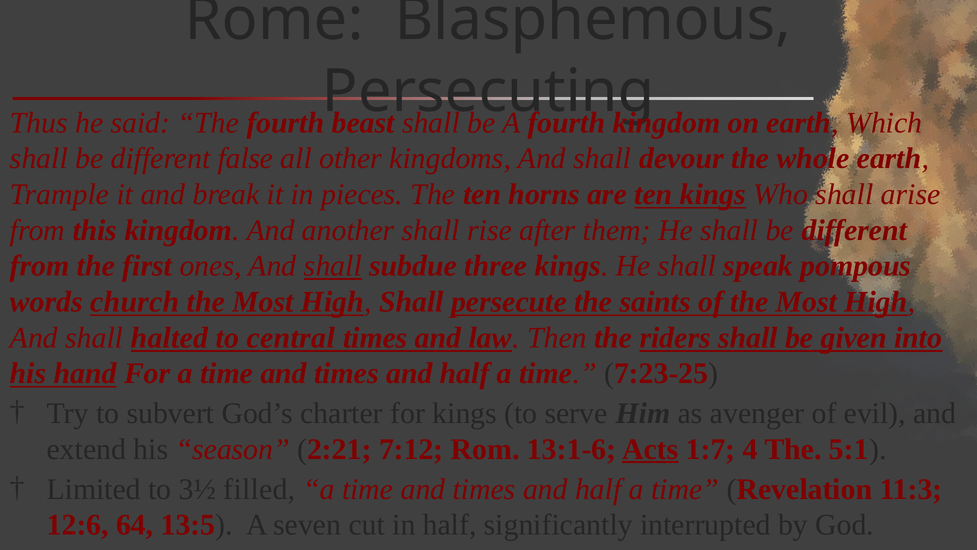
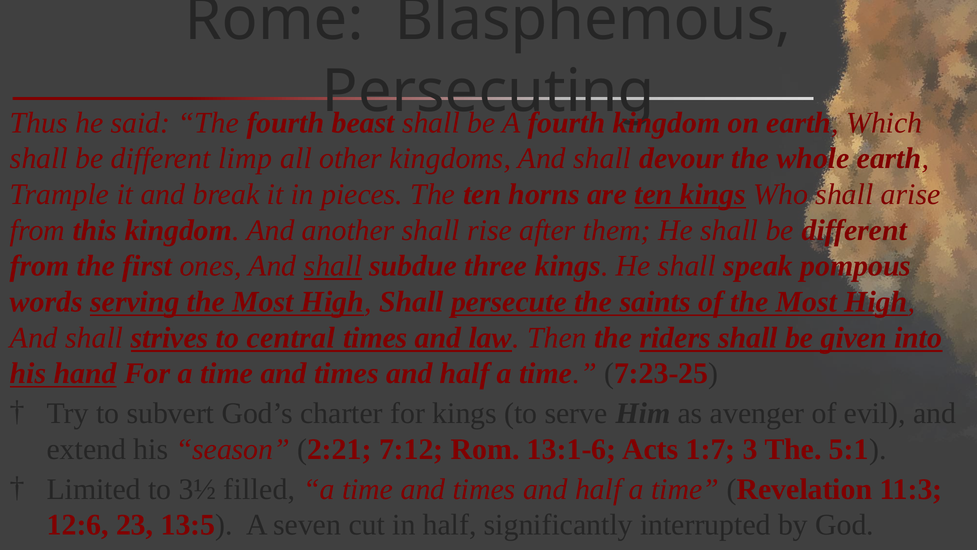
false: false -> limp
church: church -> serving
halted: halted -> strives
Acts underline: present -> none
4: 4 -> 3
64: 64 -> 23
